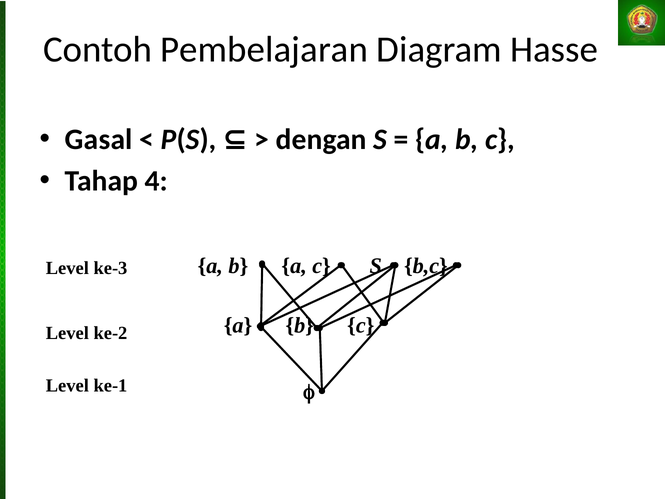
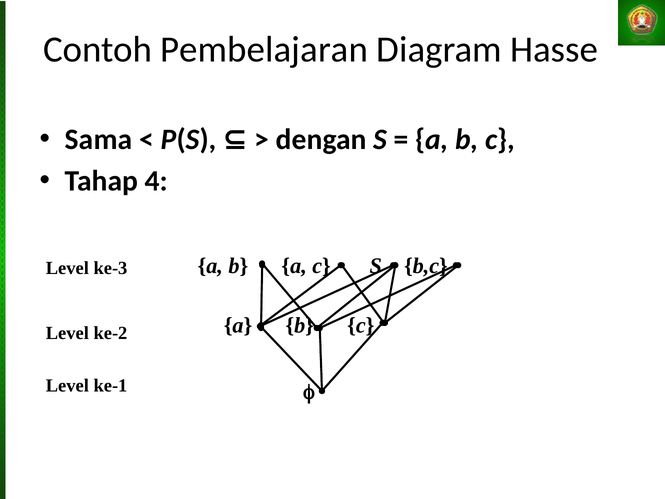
Gasal: Gasal -> Sama
